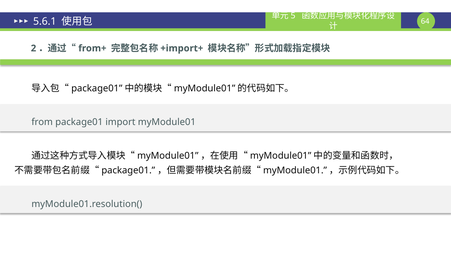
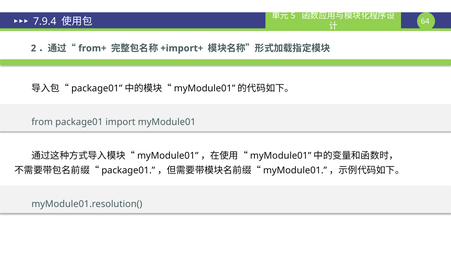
5.6.1: 5.6.1 -> 7.9.4
